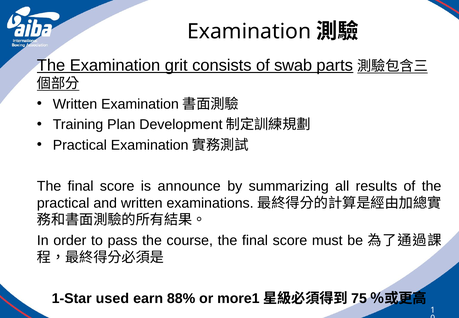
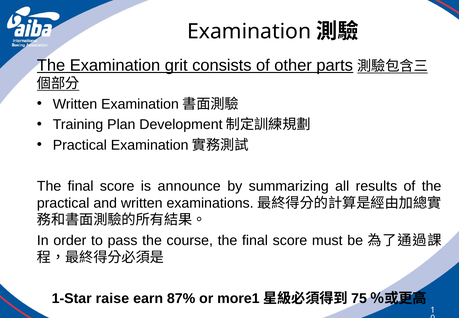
swab: swab -> other
used: used -> raise
88%: 88% -> 87%
